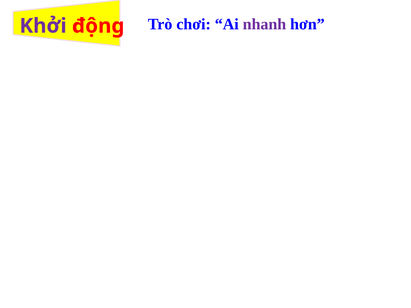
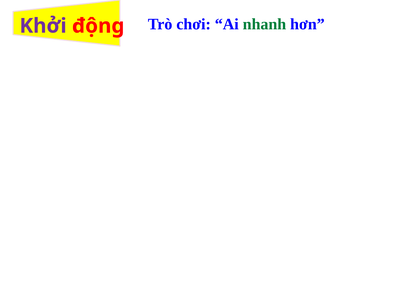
nhanh colour: purple -> green
